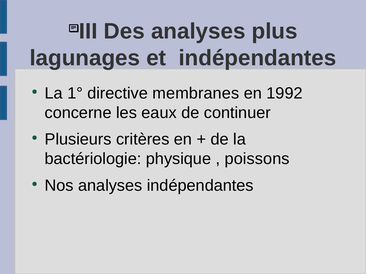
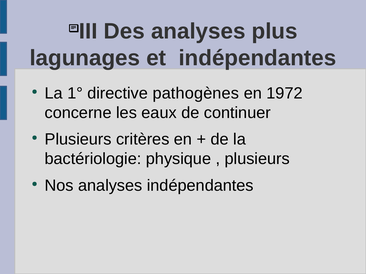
membranes: membranes -> pathogènes
1992: 1992 -> 1972
poissons at (257, 159): poissons -> plusieurs
